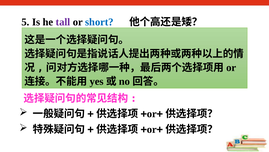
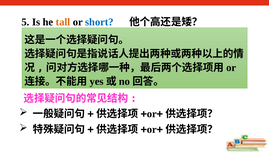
tall colour: purple -> orange
